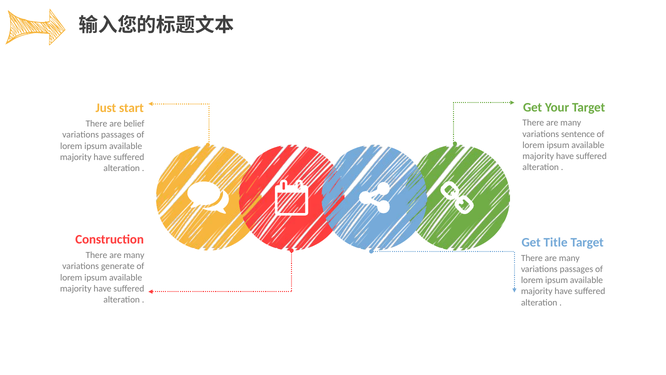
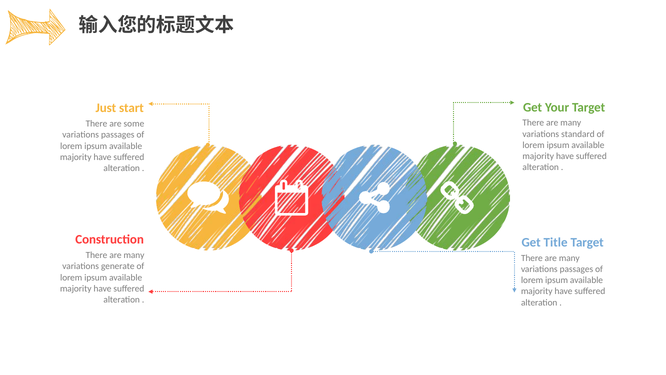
belief: belief -> some
sentence: sentence -> standard
